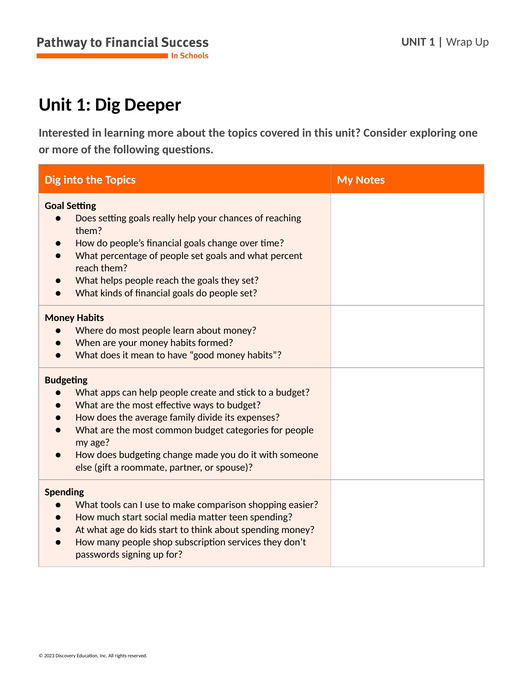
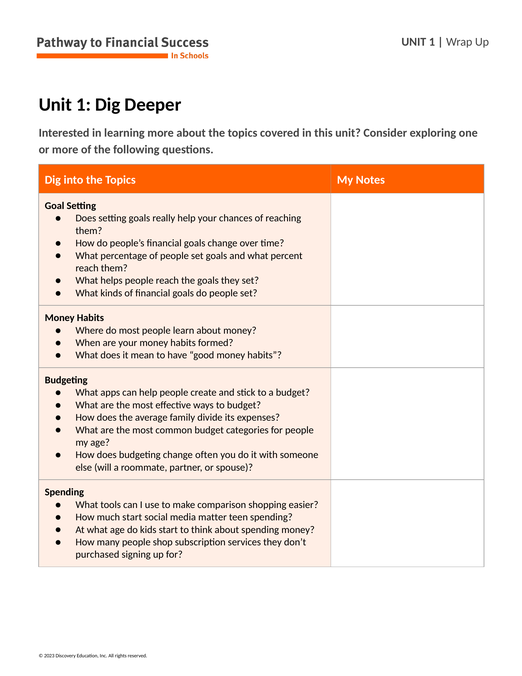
made: made -> often
gift: gift -> will
passwords: passwords -> purchased
